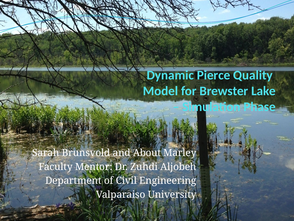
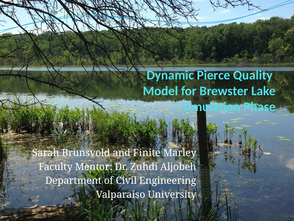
About: About -> Finite
